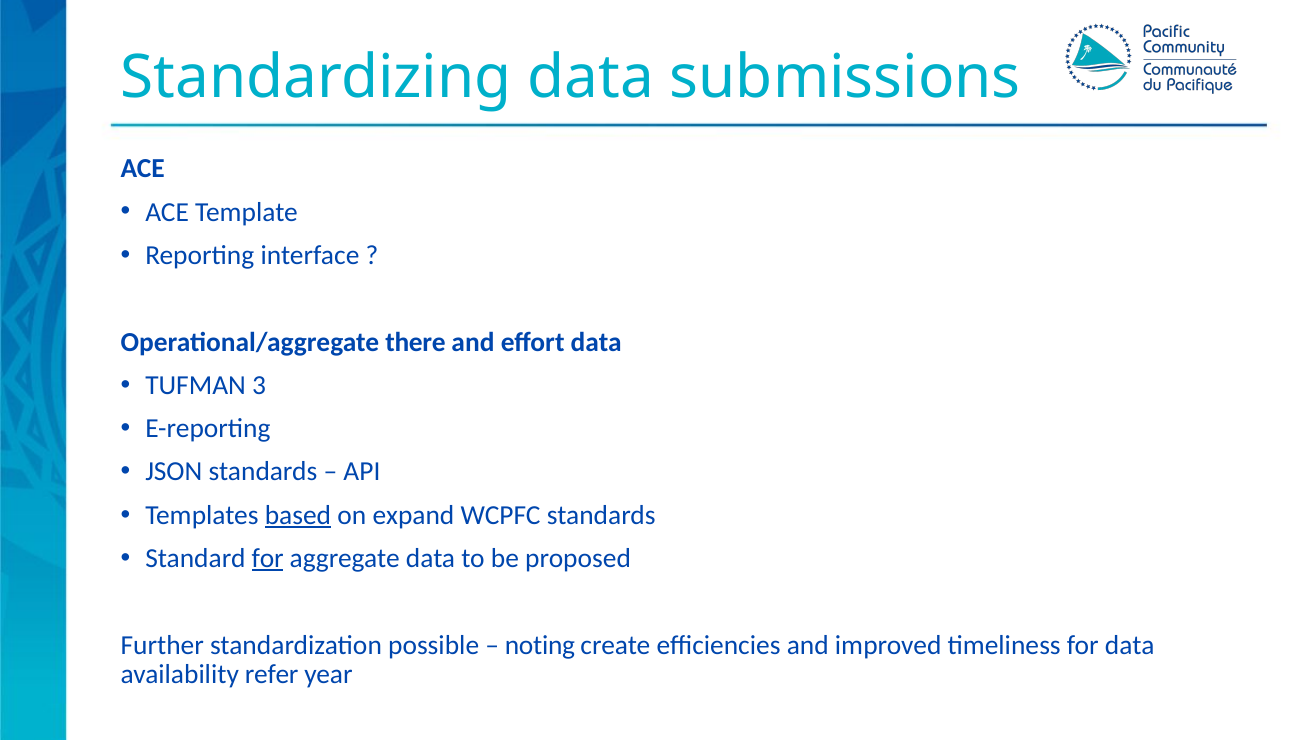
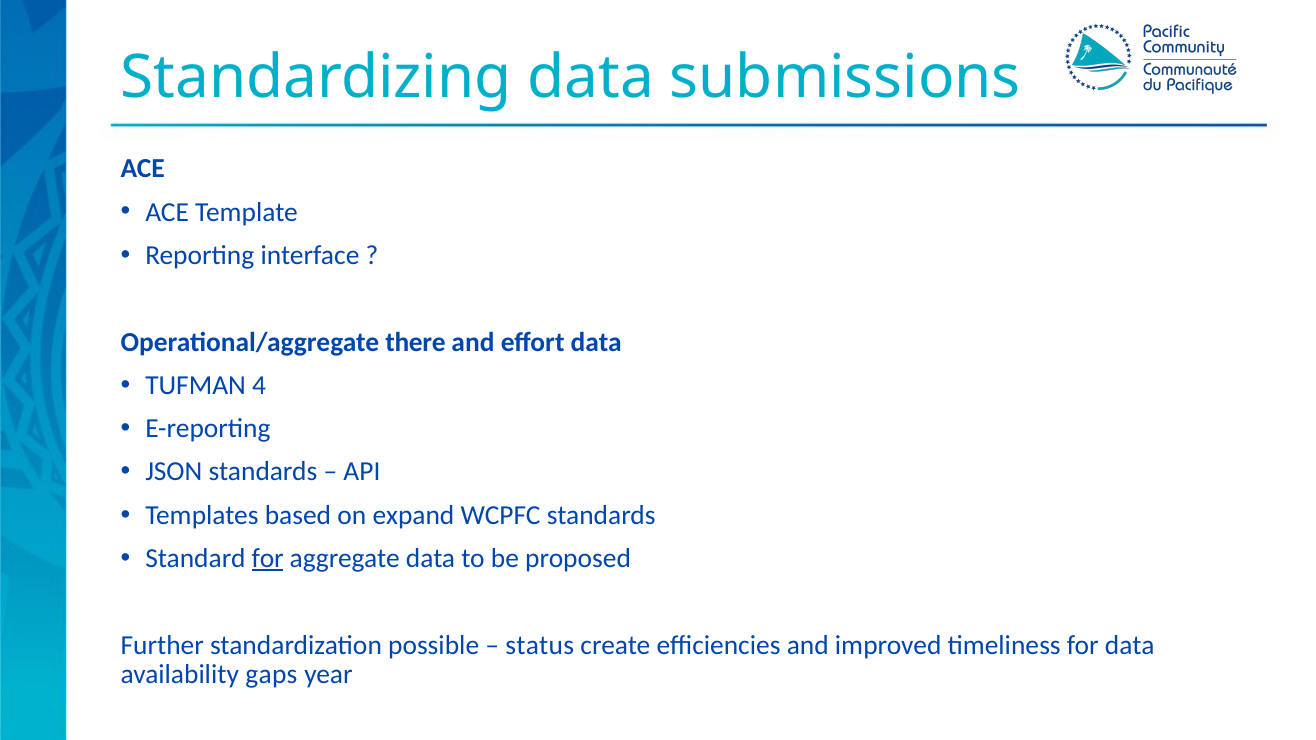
3: 3 -> 4
based underline: present -> none
noting: noting -> status
refer: refer -> gaps
